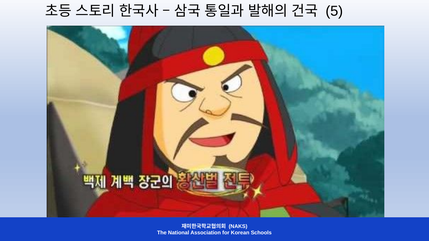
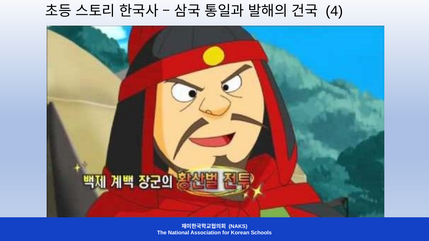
5: 5 -> 4
